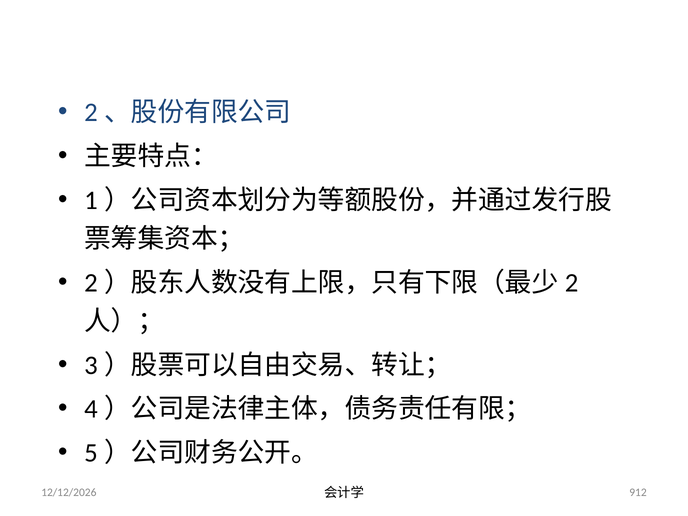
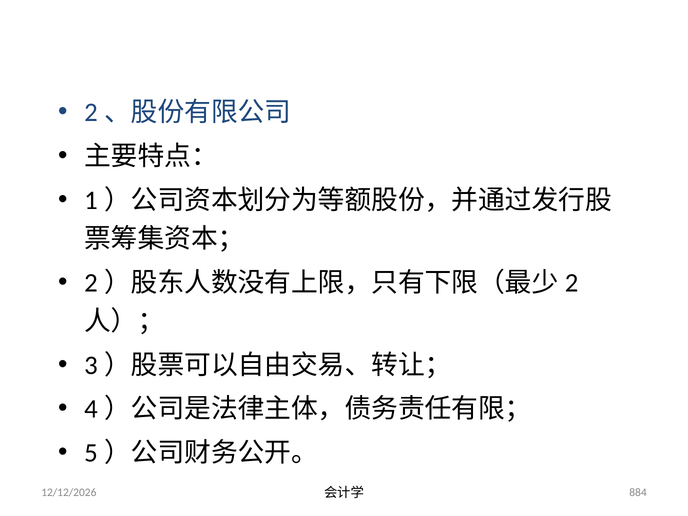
912: 912 -> 884
